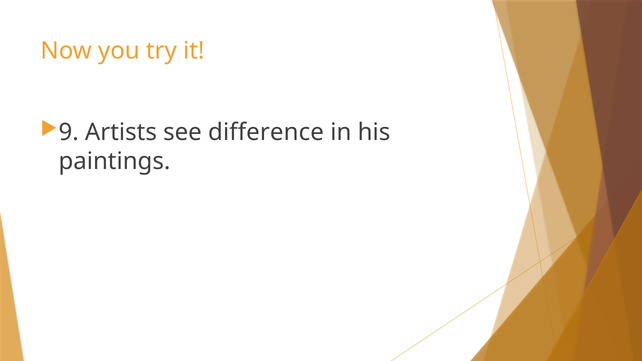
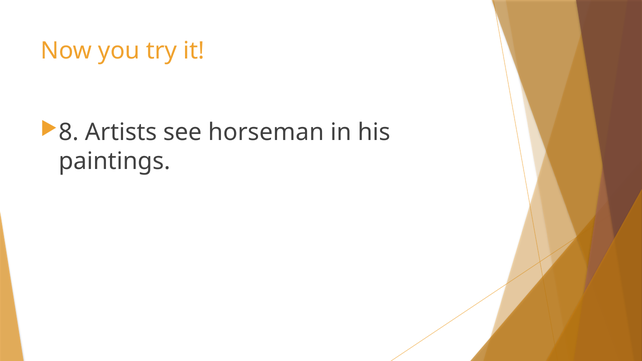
9: 9 -> 8
difference: difference -> horseman
